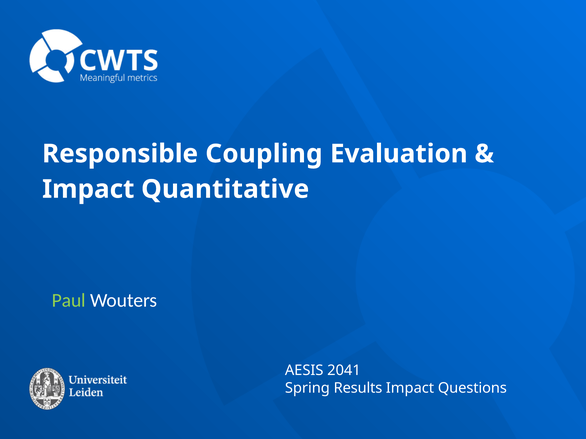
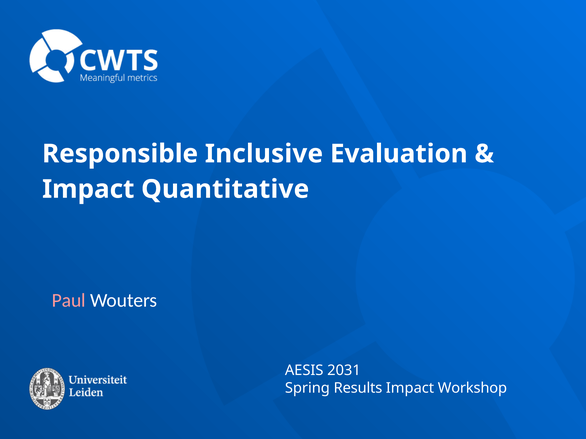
Coupling: Coupling -> Inclusive
Paul colour: light green -> pink
2041: 2041 -> 2031
Questions: Questions -> Workshop
